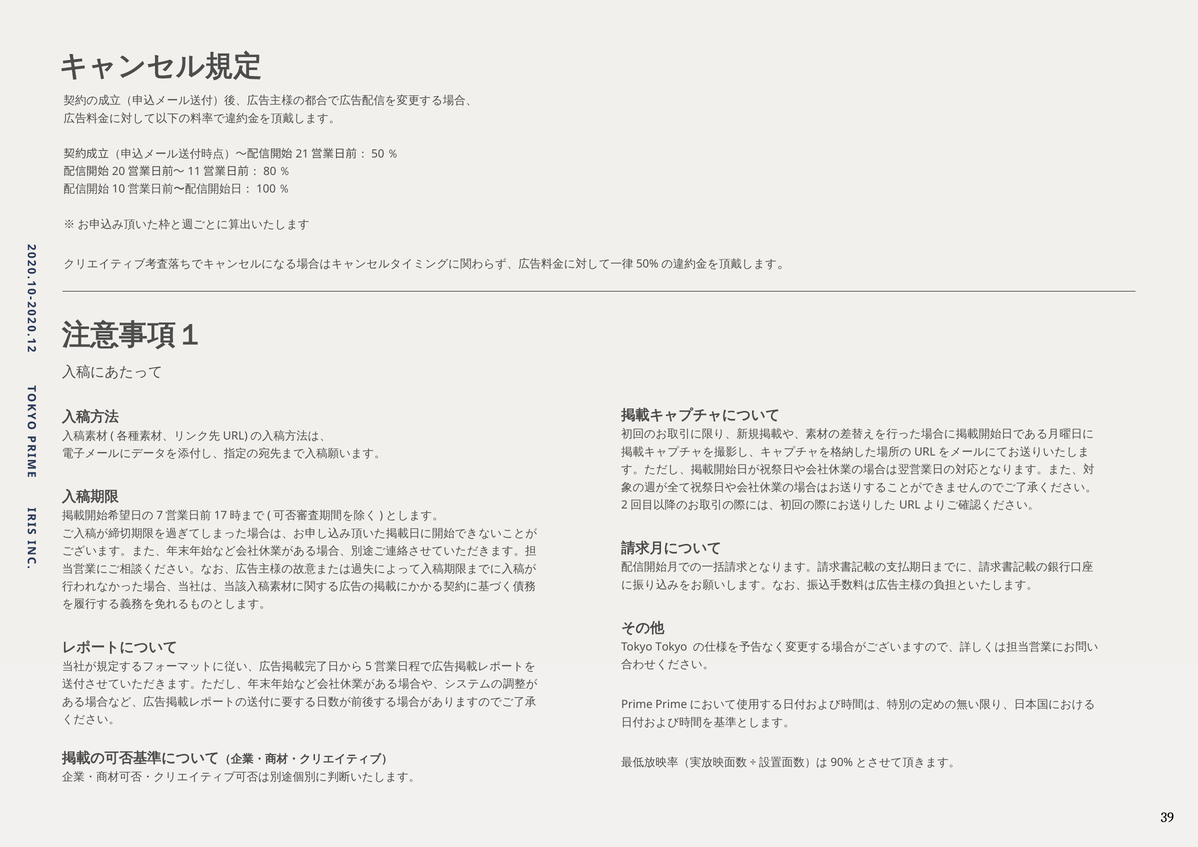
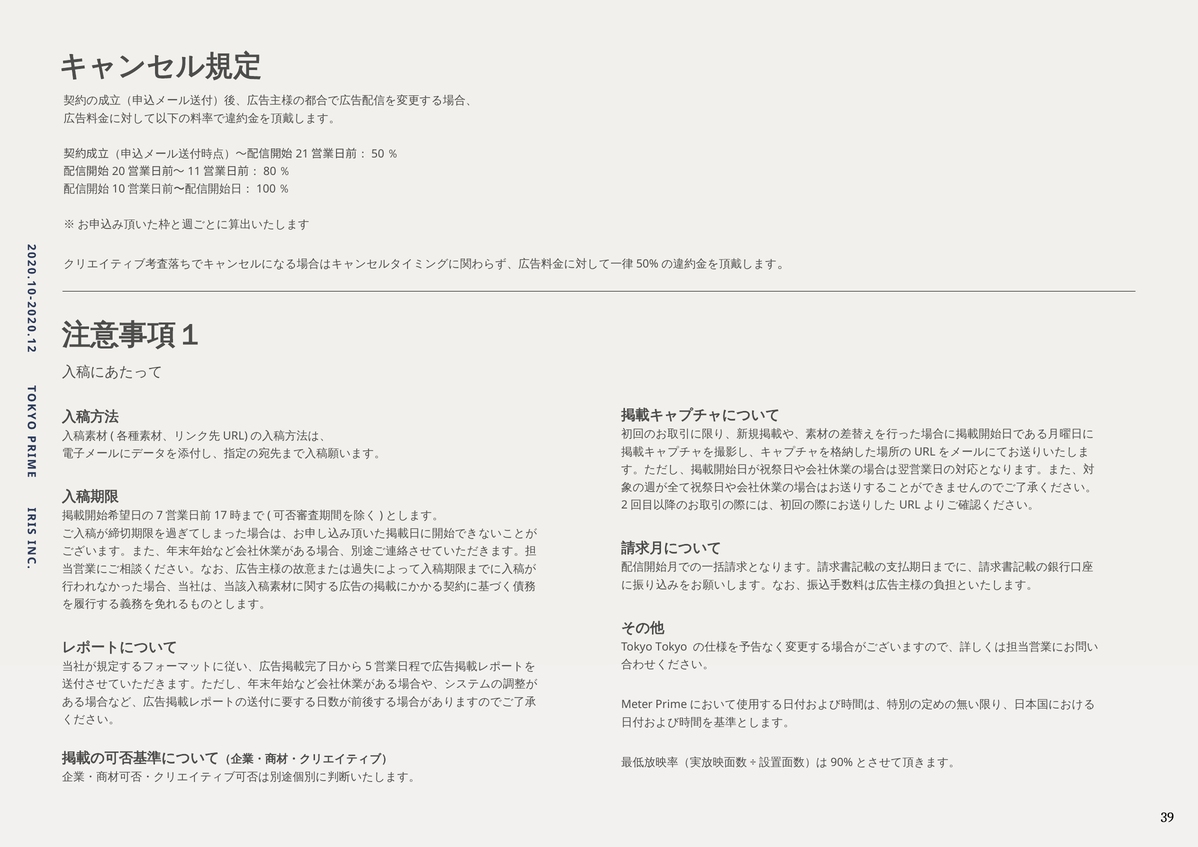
Prime: Prime -> Meter
